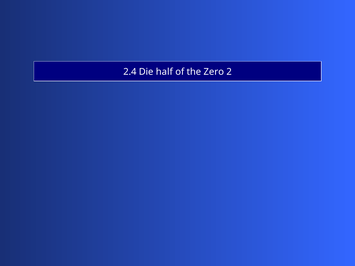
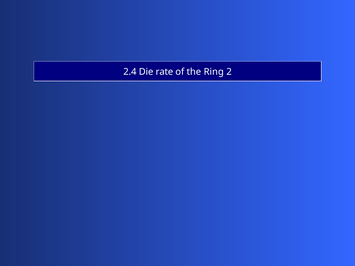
half: half -> rate
Zero: Zero -> Ring
